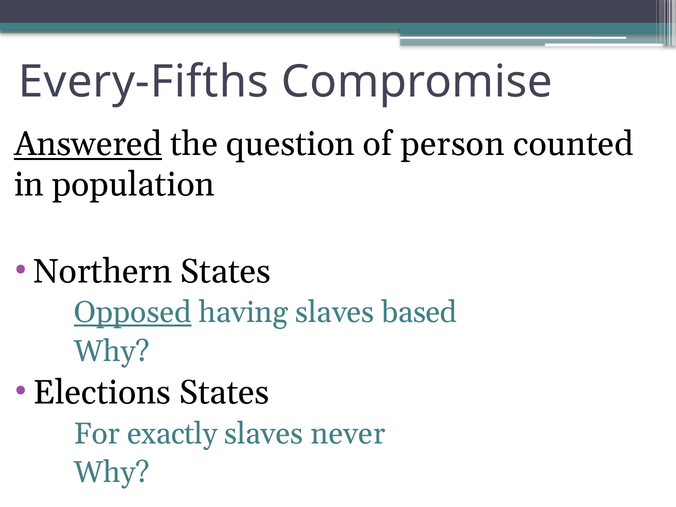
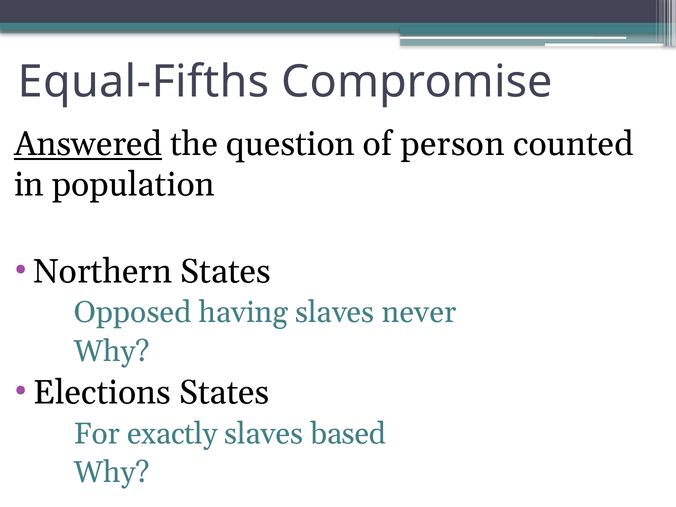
Every-Fifths: Every-Fifths -> Equal-Fifths
Opposed underline: present -> none
based: based -> never
never: never -> based
